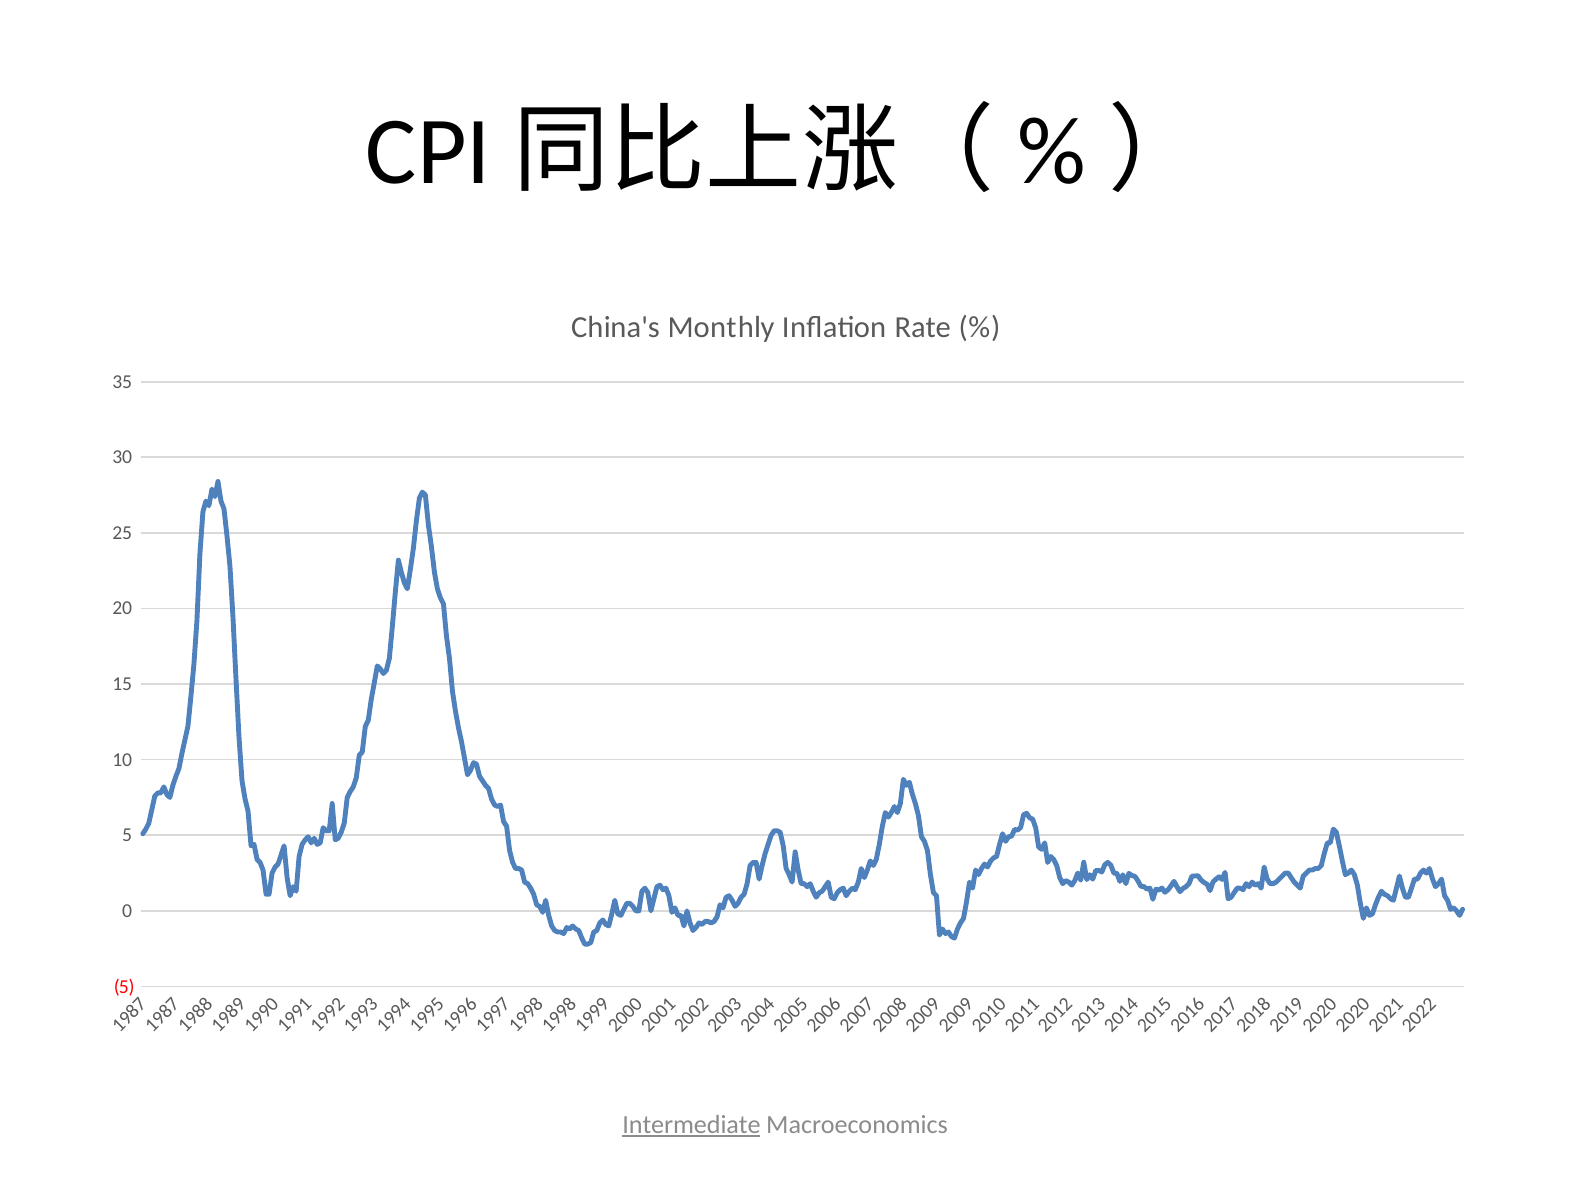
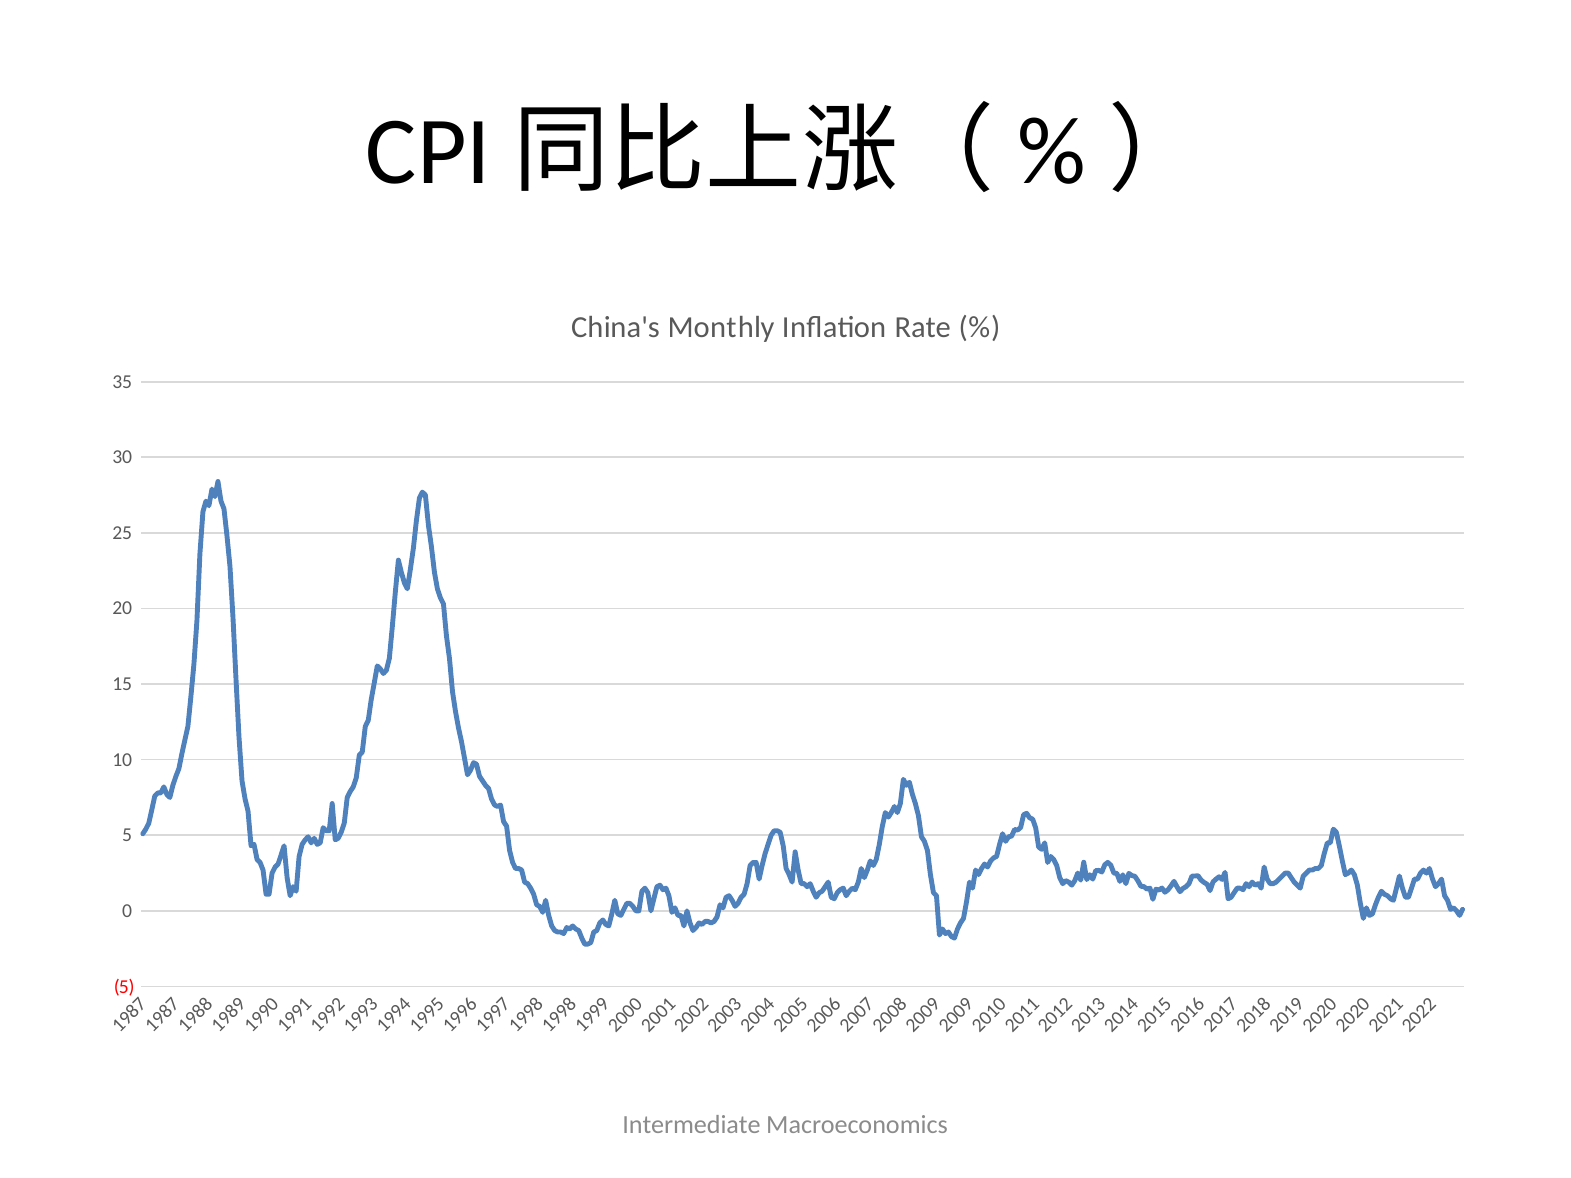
Intermediate underline: present -> none
